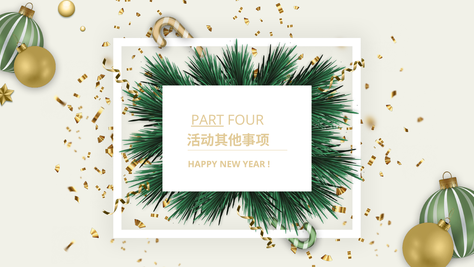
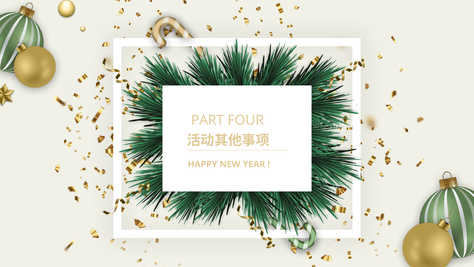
PART underline: present -> none
